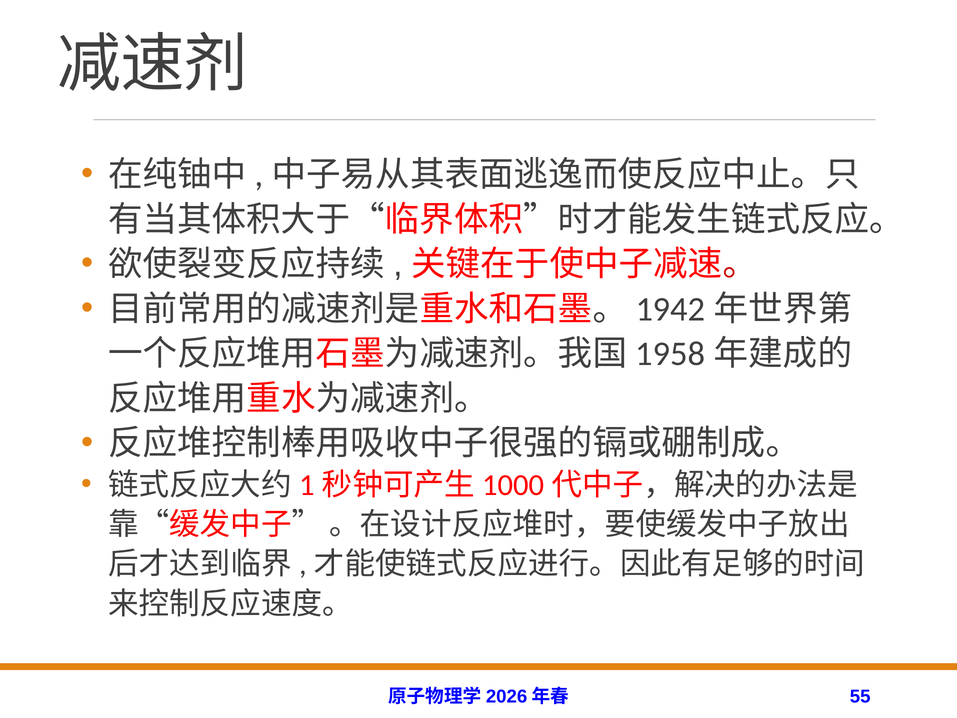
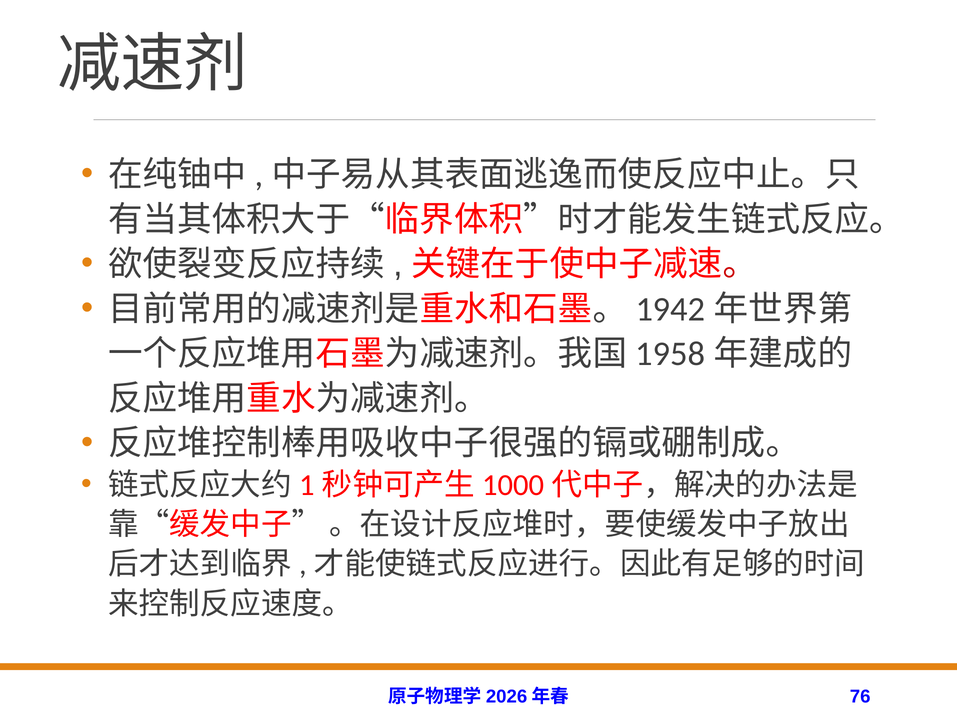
55: 55 -> 76
